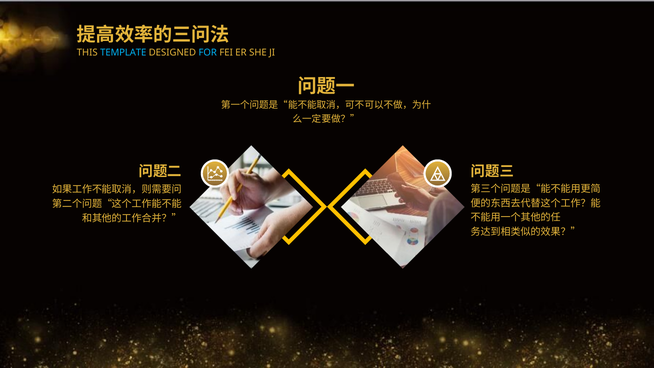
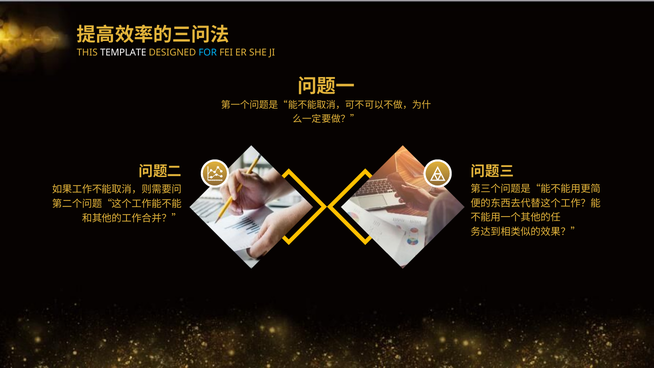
TEMPLATE colour: light blue -> white
